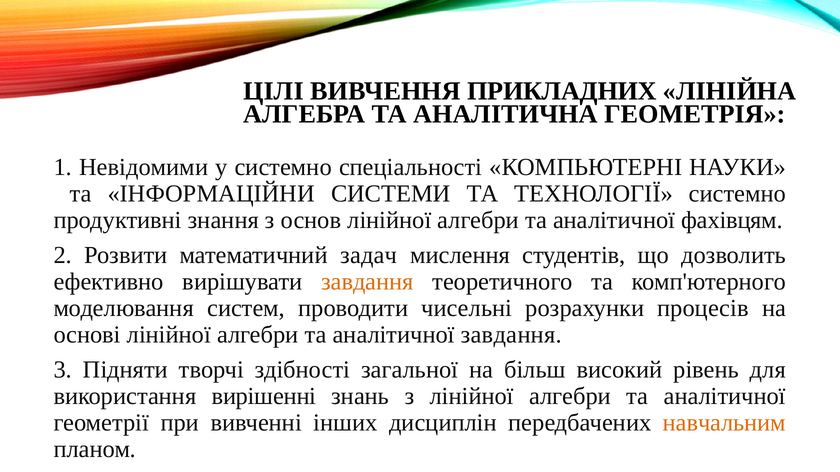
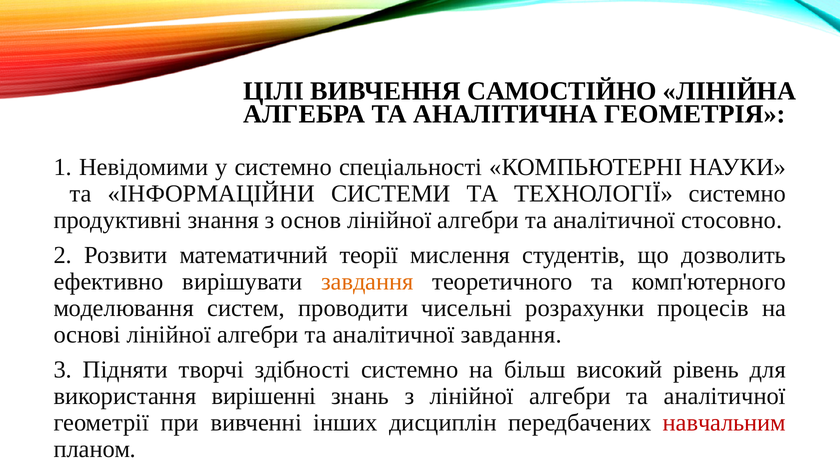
ПРИКЛАДНИХ: ПРИКЛАДНИХ -> САМОСТІЙНО
фахівцям: фахівцям -> стосовно
задач: задач -> теорії
здібності загальної: загальної -> системно
навчальним colour: orange -> red
